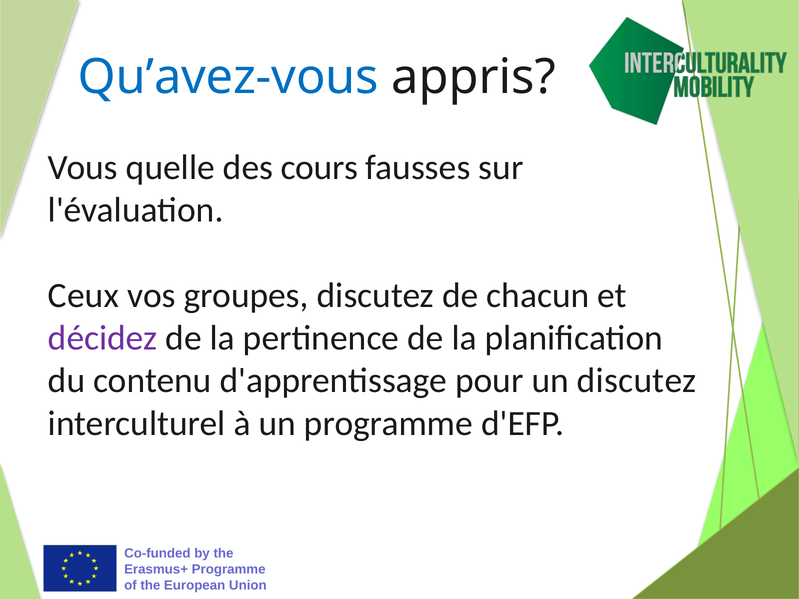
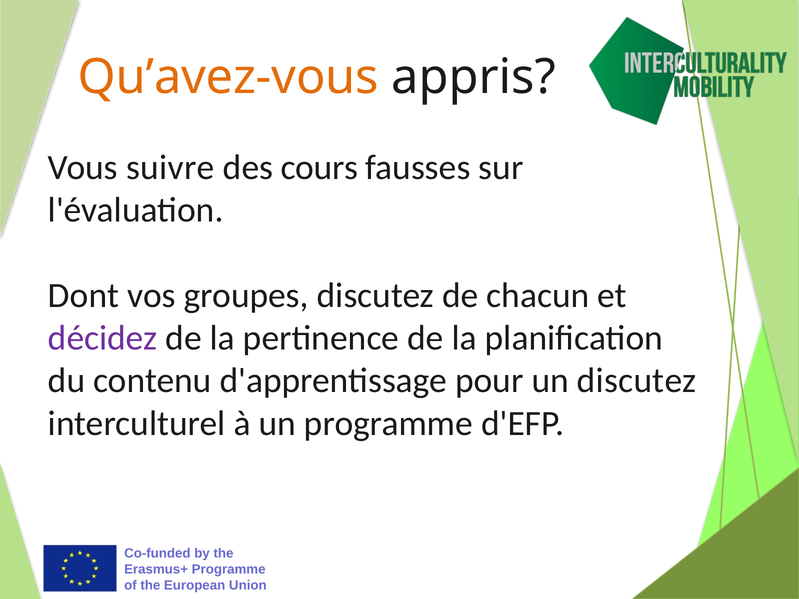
Qu’avez-vous colour: blue -> orange
quelle: quelle -> suivre
Ceux: Ceux -> Dont
